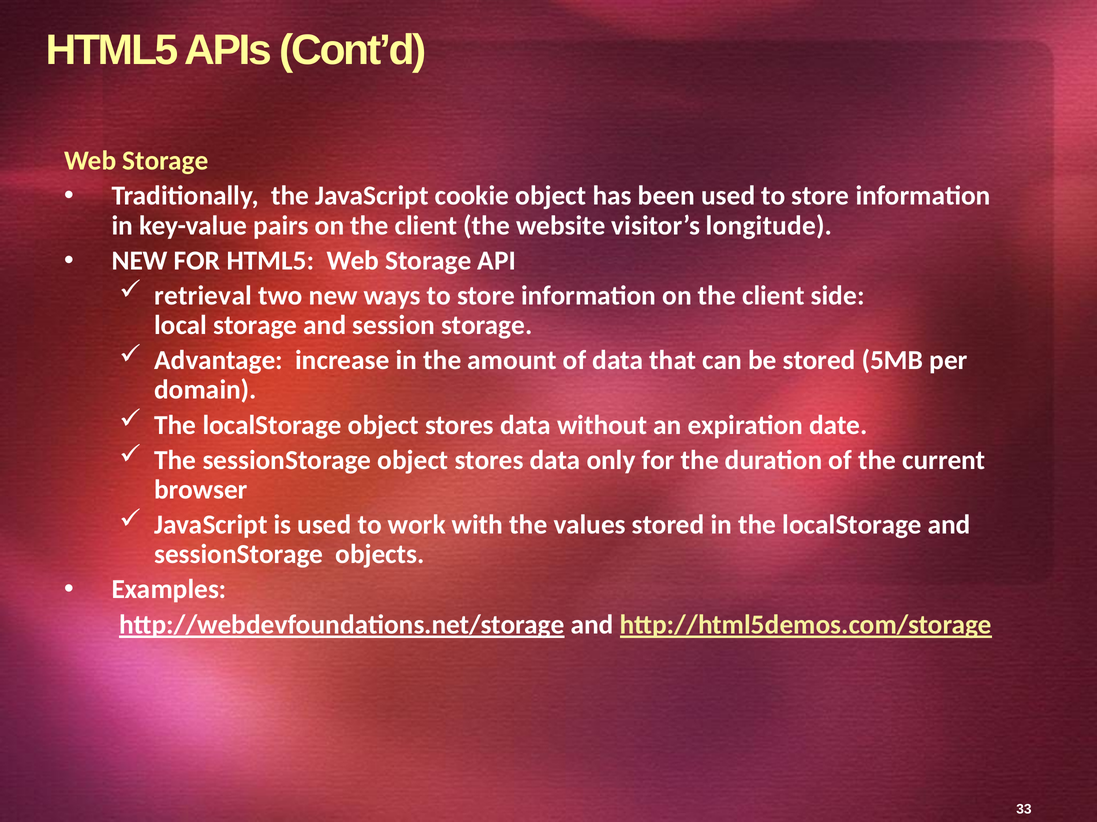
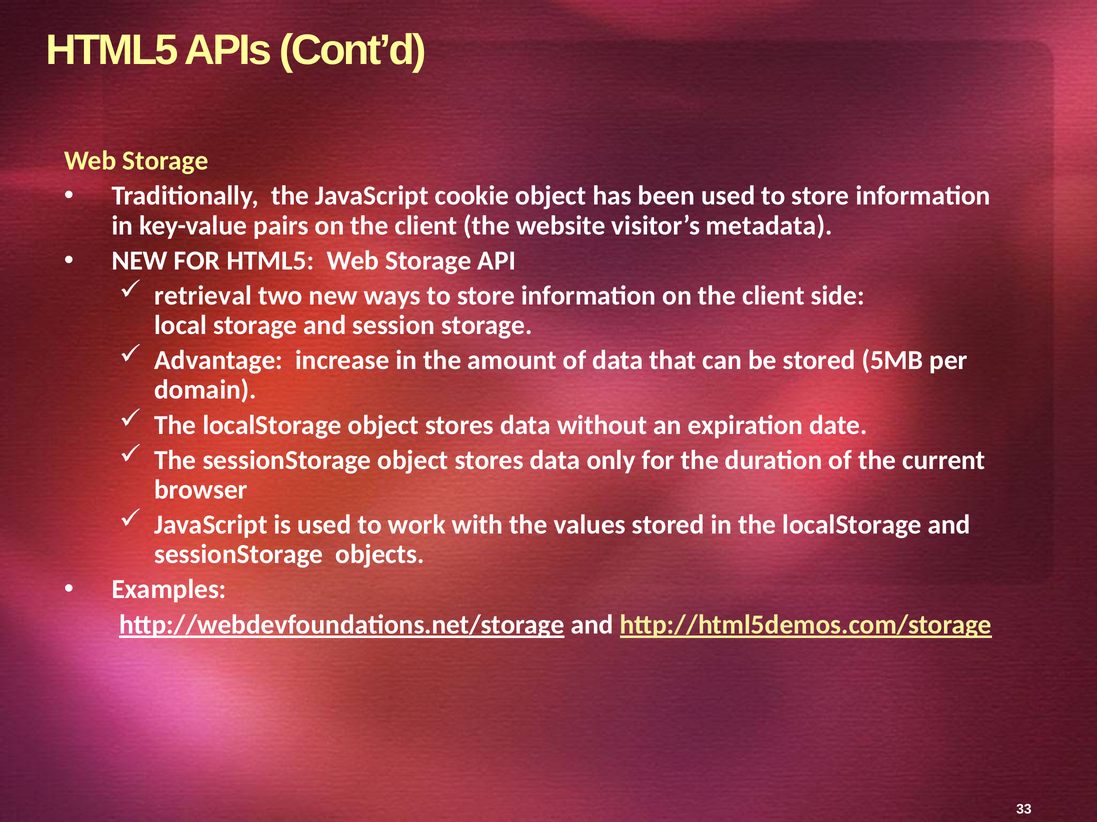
longitude: longitude -> metadata
